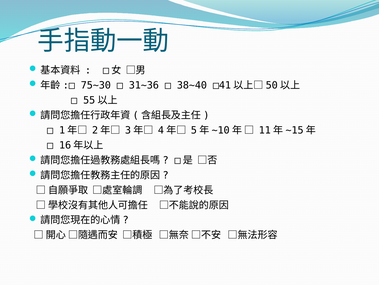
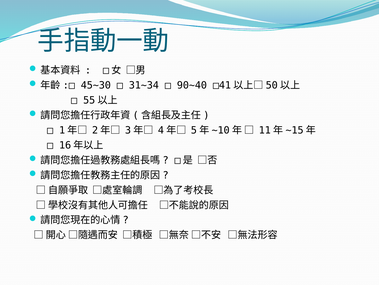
75~30: 75~30 -> 45~30
31~36: 31~36 -> 31~34
38~40: 38~40 -> 90~40
